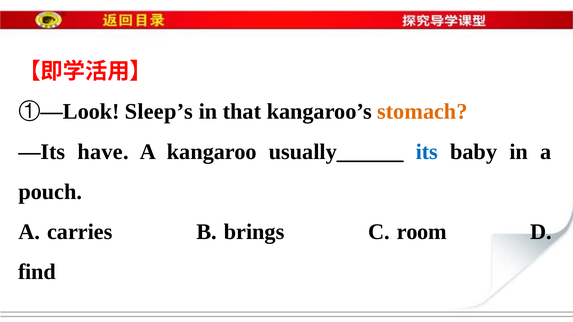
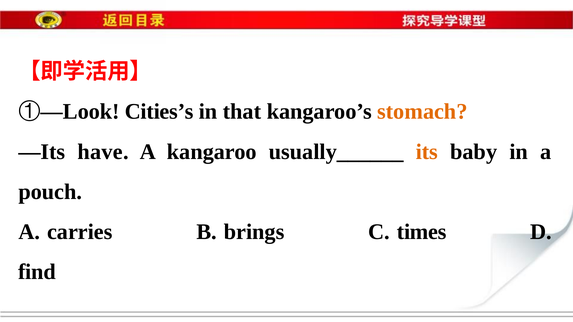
Sleep’s: Sleep’s -> Cities’s
its colour: blue -> orange
room: room -> times
